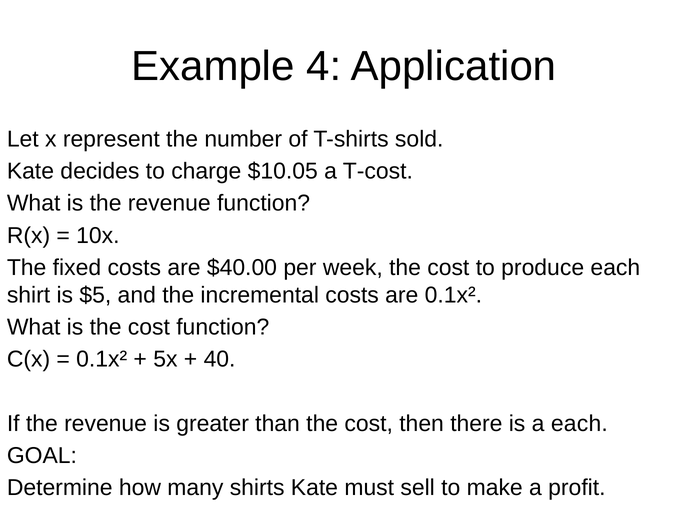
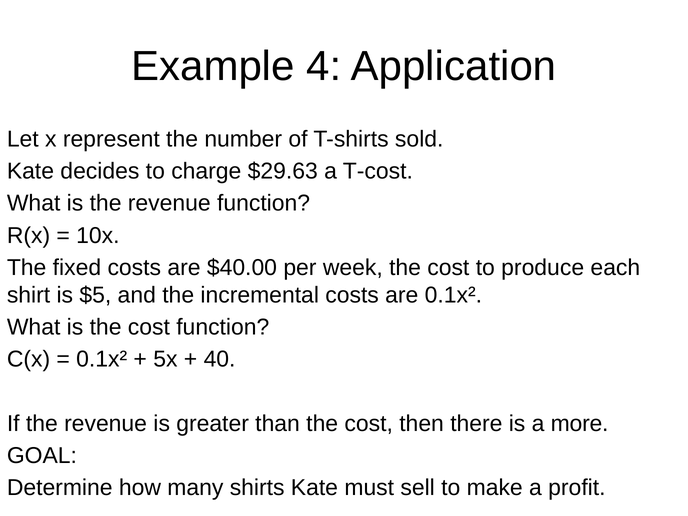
$10.05: $10.05 -> $29.63
a each: each -> more
